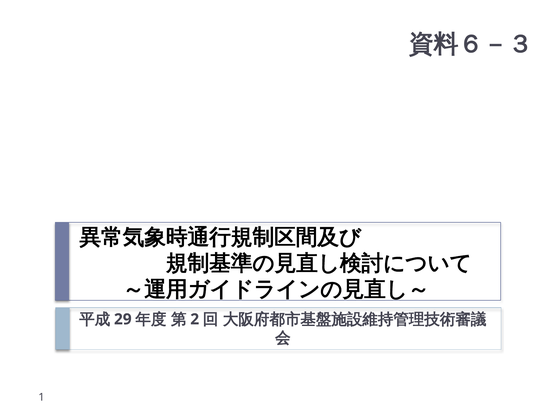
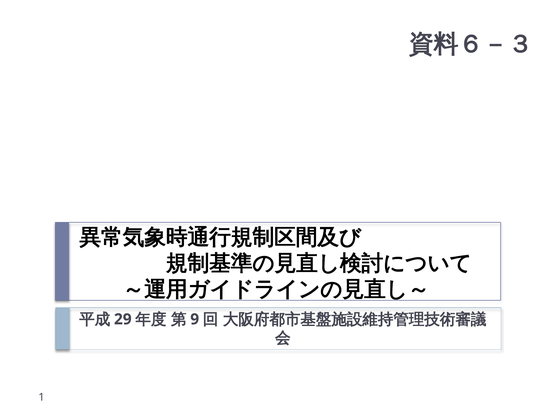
2: 2 -> 9
